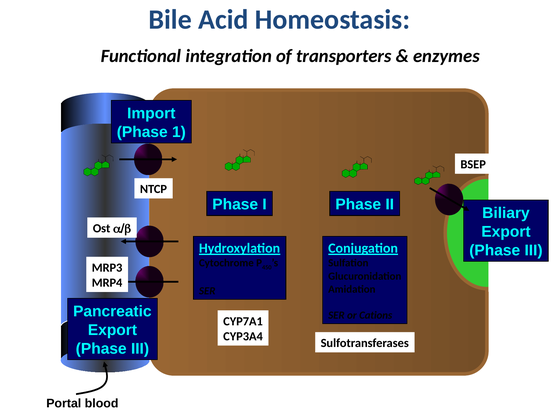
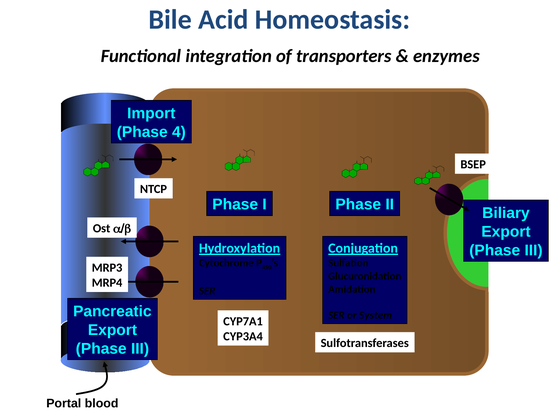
1: 1 -> 4
Cations: Cations -> System
